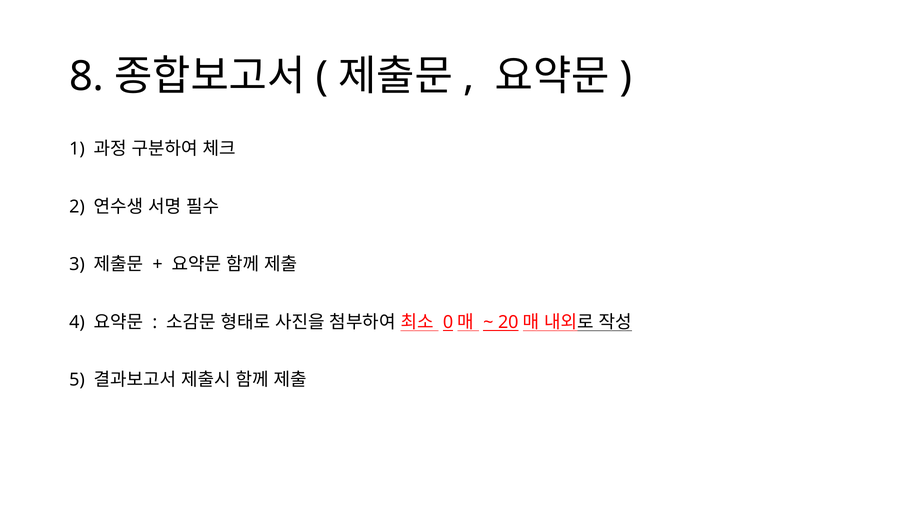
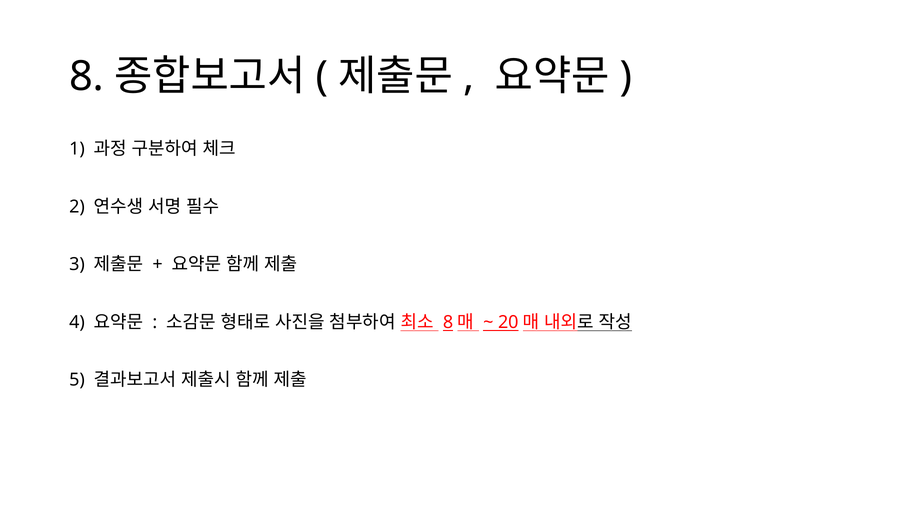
0 at (448, 322): 0 -> 8
